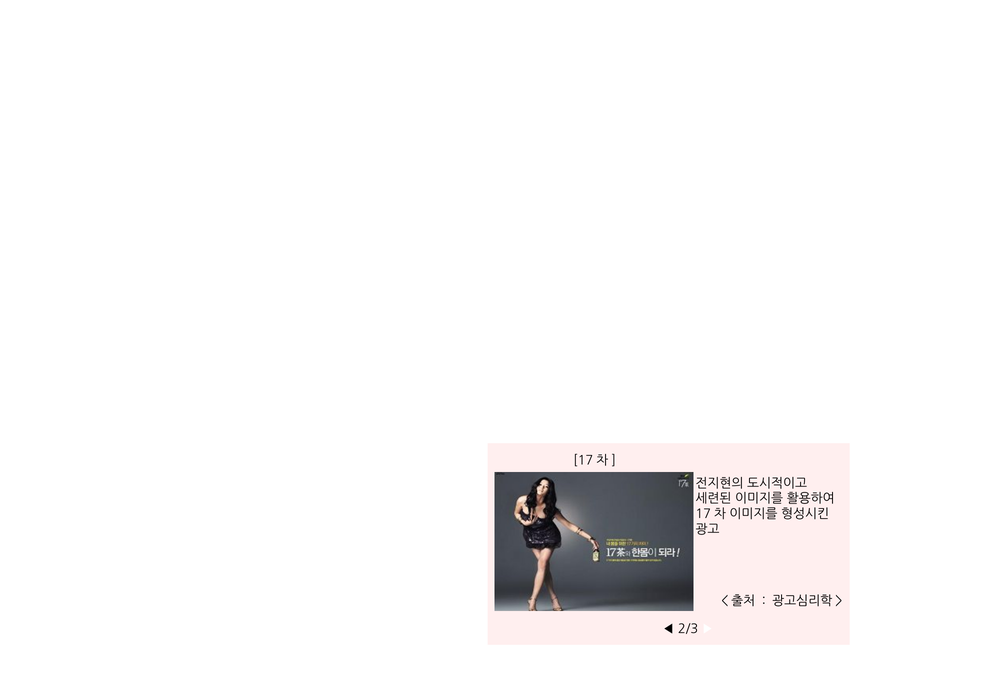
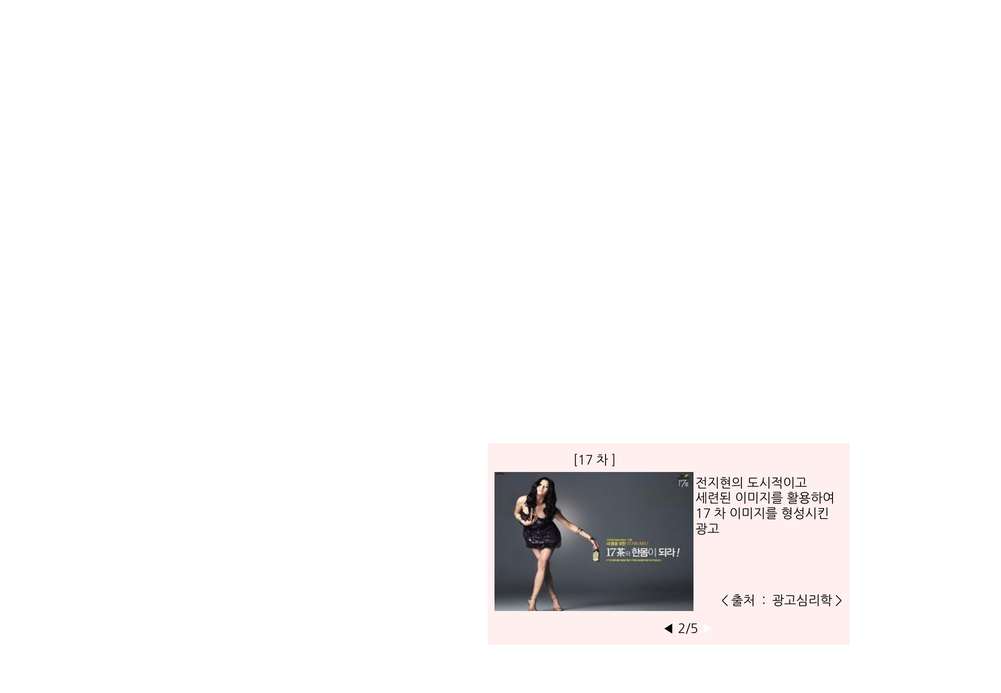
2/3: 2/3 -> 2/5
